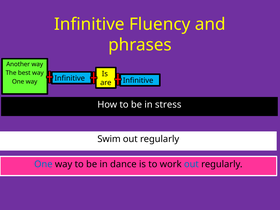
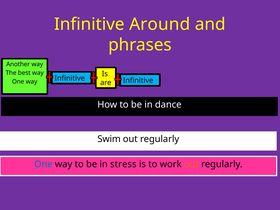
Fluency: Fluency -> Around
stress: stress -> dance
dance: dance -> stress
out at (191, 164) colour: blue -> orange
